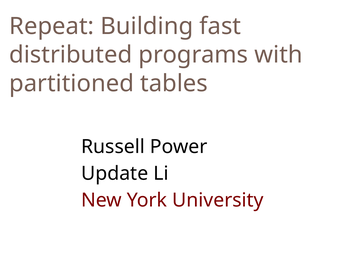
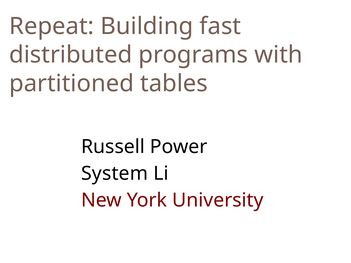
Update: Update -> System
